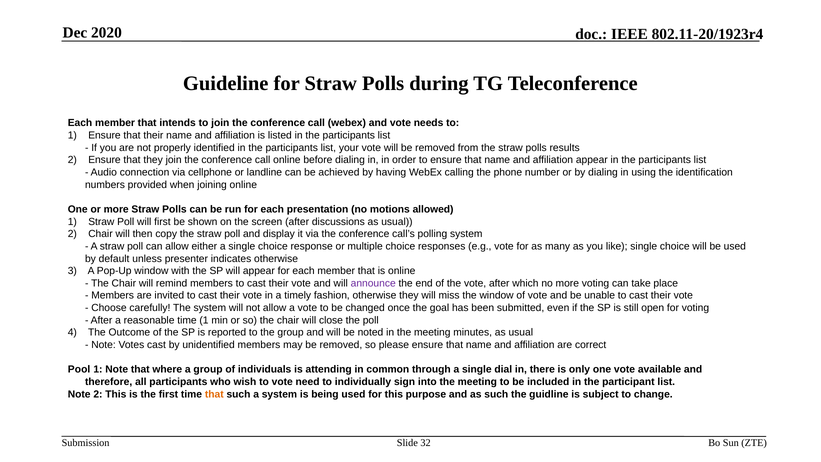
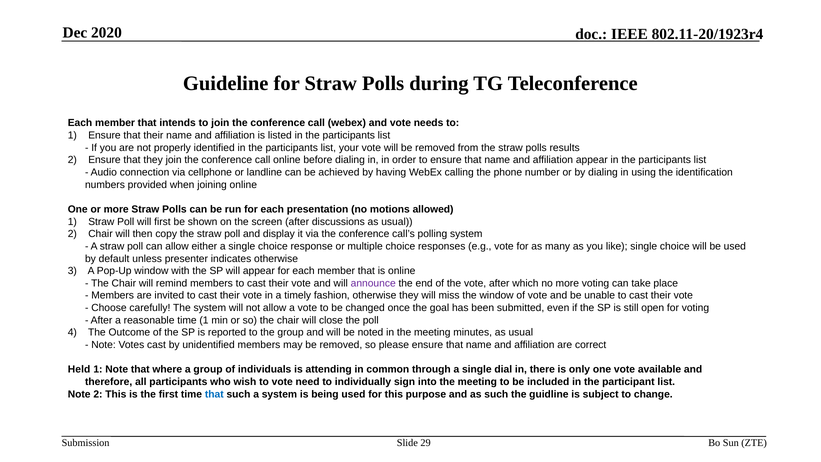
Pool: Pool -> Held
that at (214, 394) colour: orange -> blue
32: 32 -> 29
